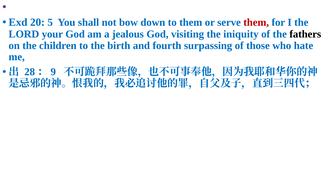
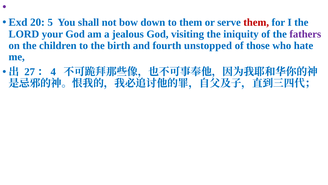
fathers colour: black -> purple
surpassing: surpassing -> unstopped
28: 28 -> 27
9: 9 -> 4
